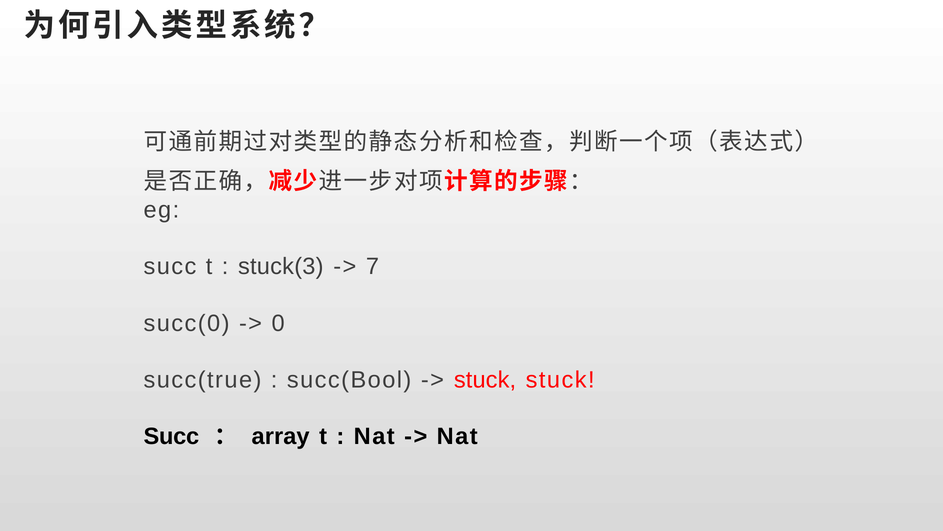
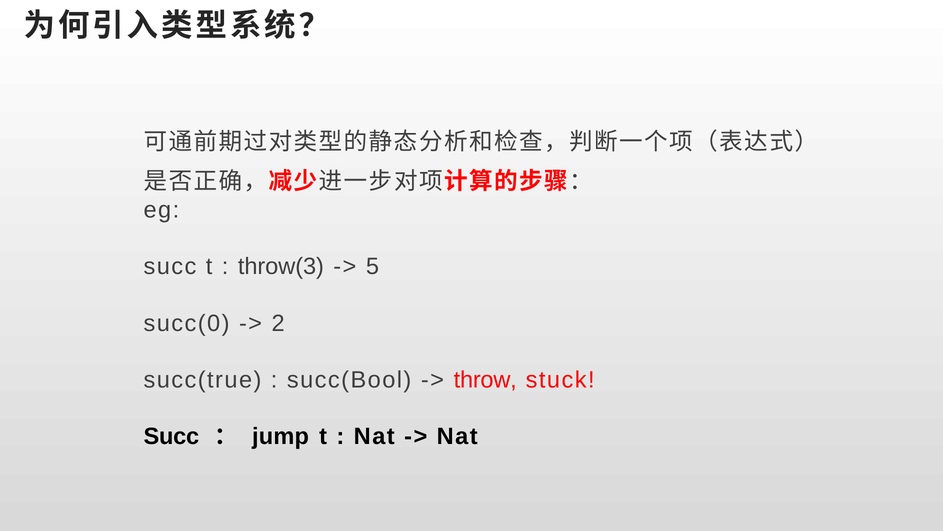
stuck(3: stuck(3 -> throw(3
7: 7 -> 5
0: 0 -> 2
stuck at (485, 379): stuck -> throw
array: array -> jump
